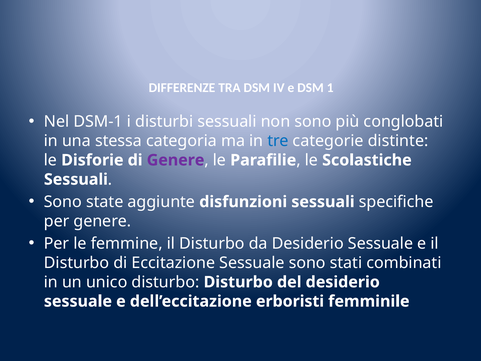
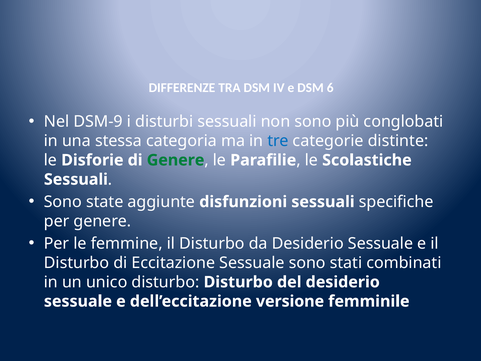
1: 1 -> 6
DSM-1: DSM-1 -> DSM-9
Genere at (176, 160) colour: purple -> green
erboristi: erboristi -> versione
